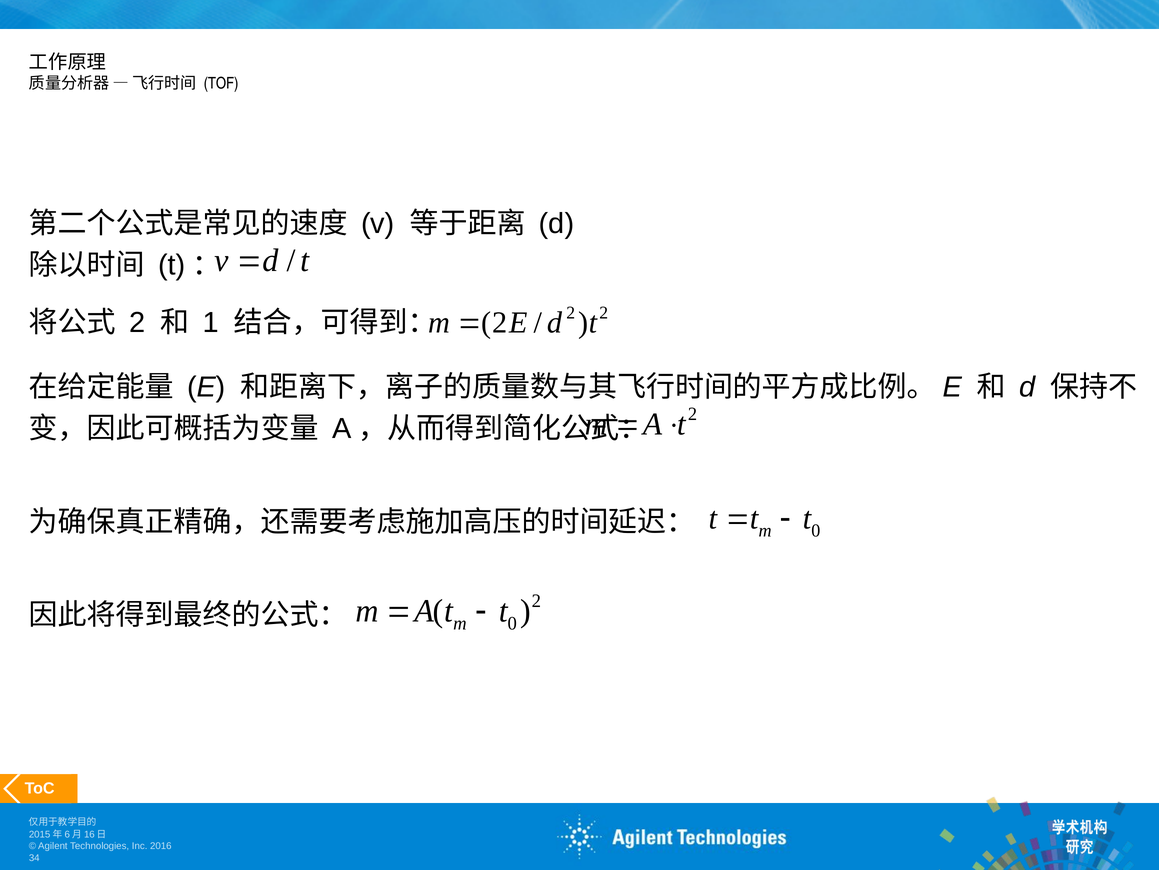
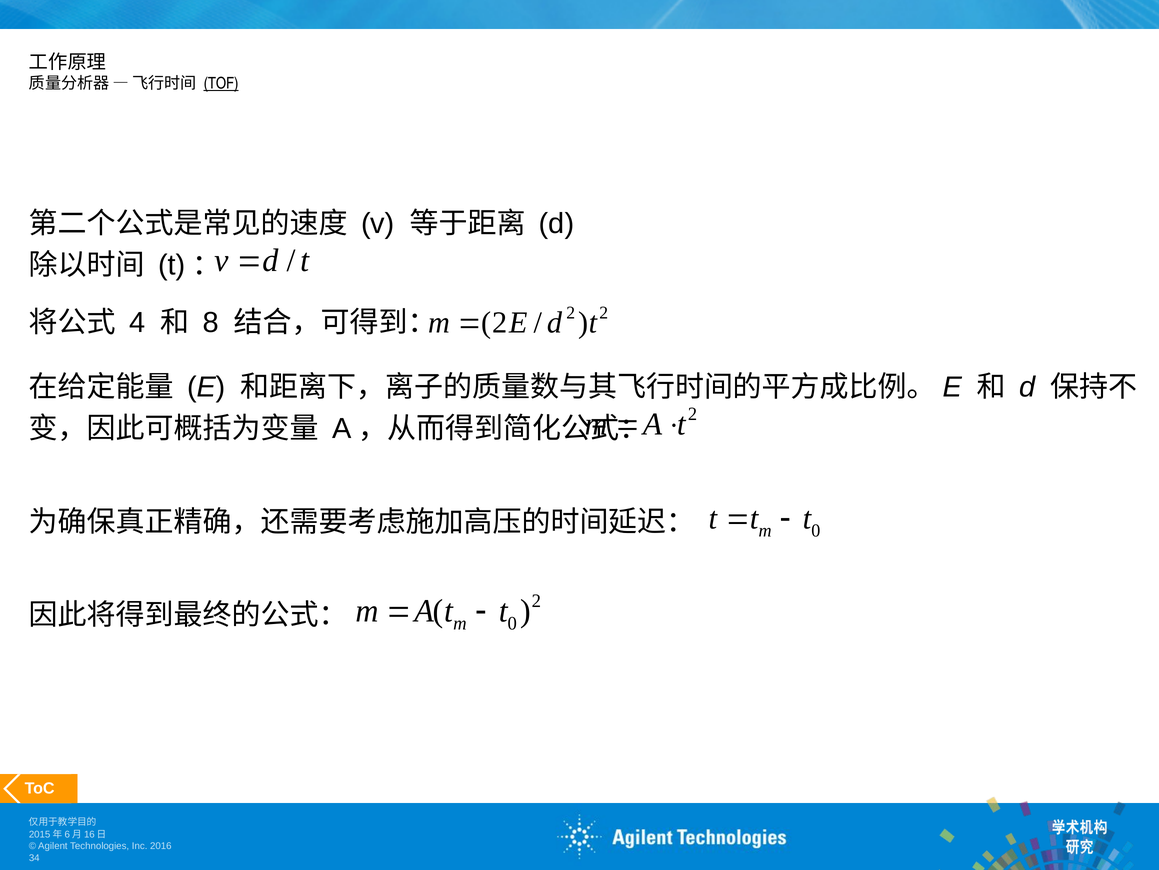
TOF underline: none -> present
2 at (137, 322): 2 -> 4
1: 1 -> 8
